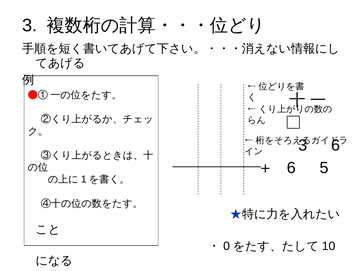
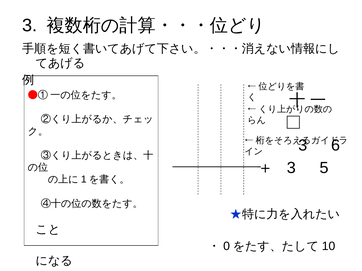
6 at (291, 168): 6 -> 3
